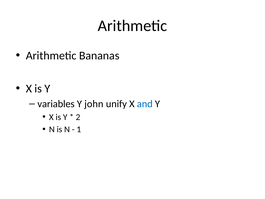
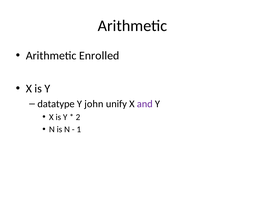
Bananas: Bananas -> Enrolled
variables: variables -> datatype
and colour: blue -> purple
